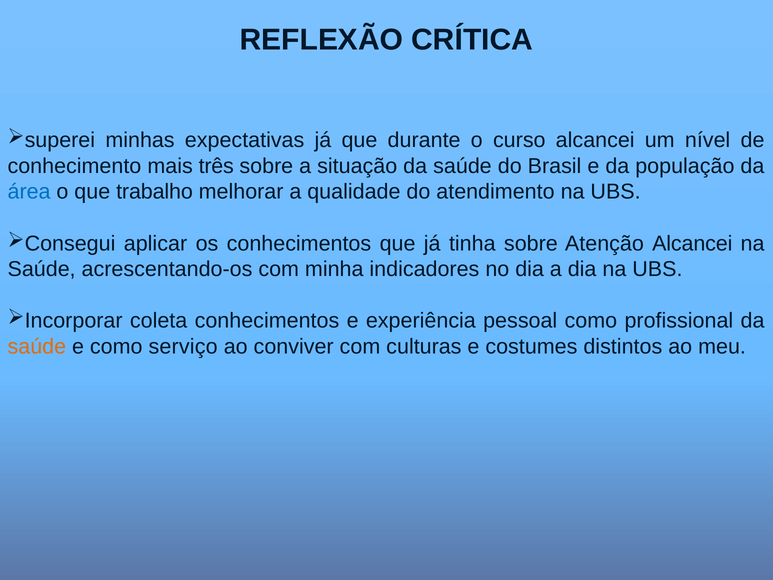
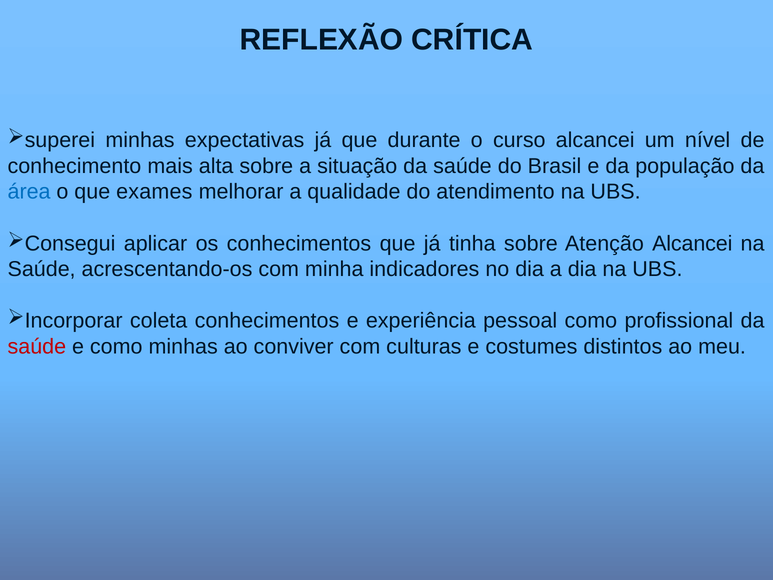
três: três -> alta
trabalho: trabalho -> exames
saúde at (37, 346) colour: orange -> red
como serviço: serviço -> minhas
